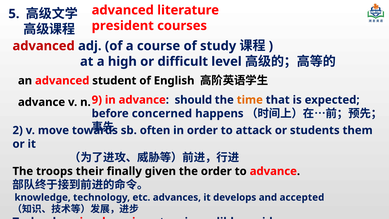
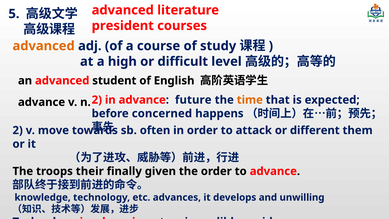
advanced at (44, 46) colour: red -> orange
n 9: 9 -> 2
should: should -> future
students: students -> different
accepted: accepted -> unwilling
